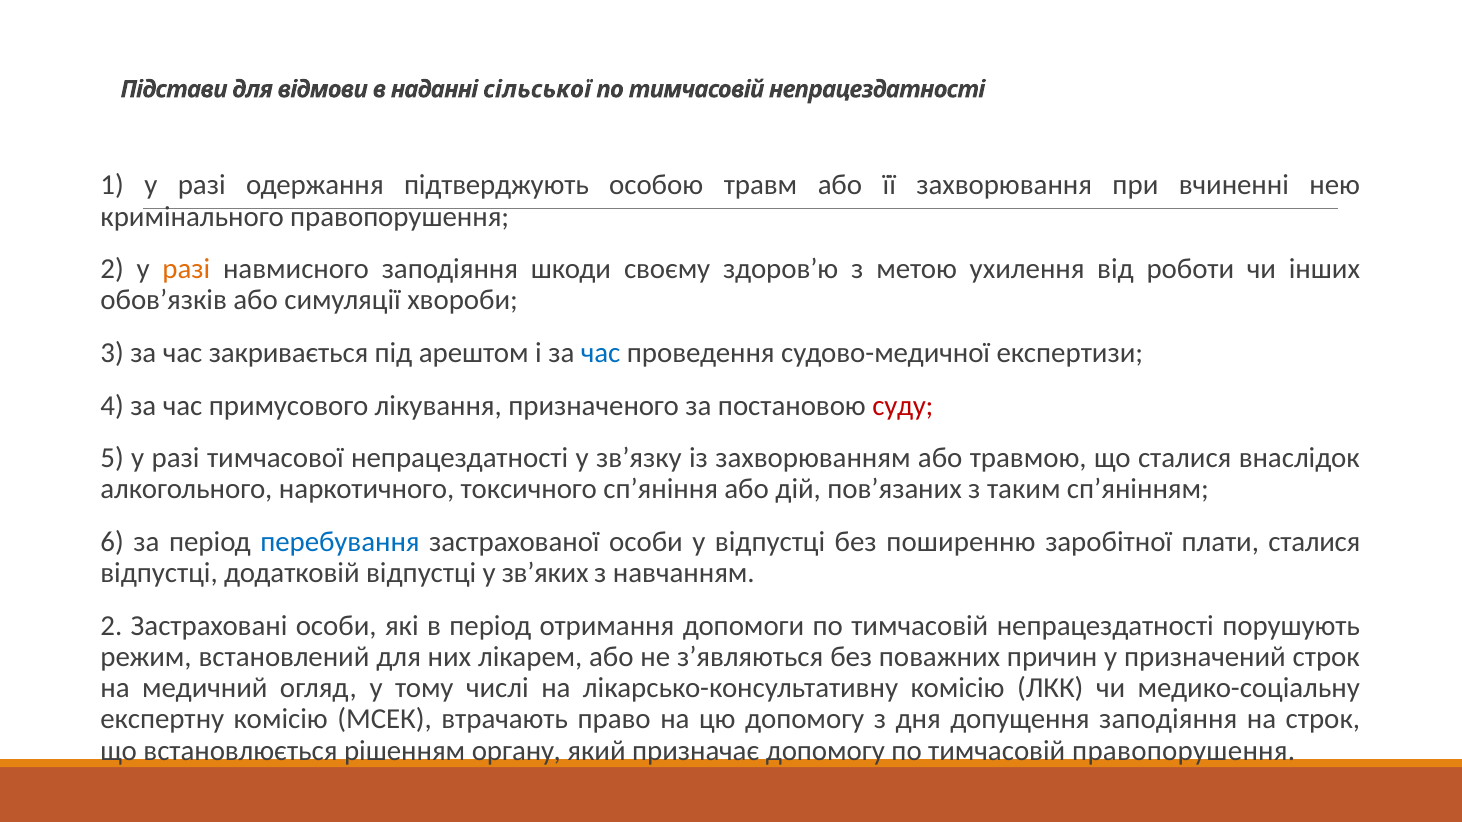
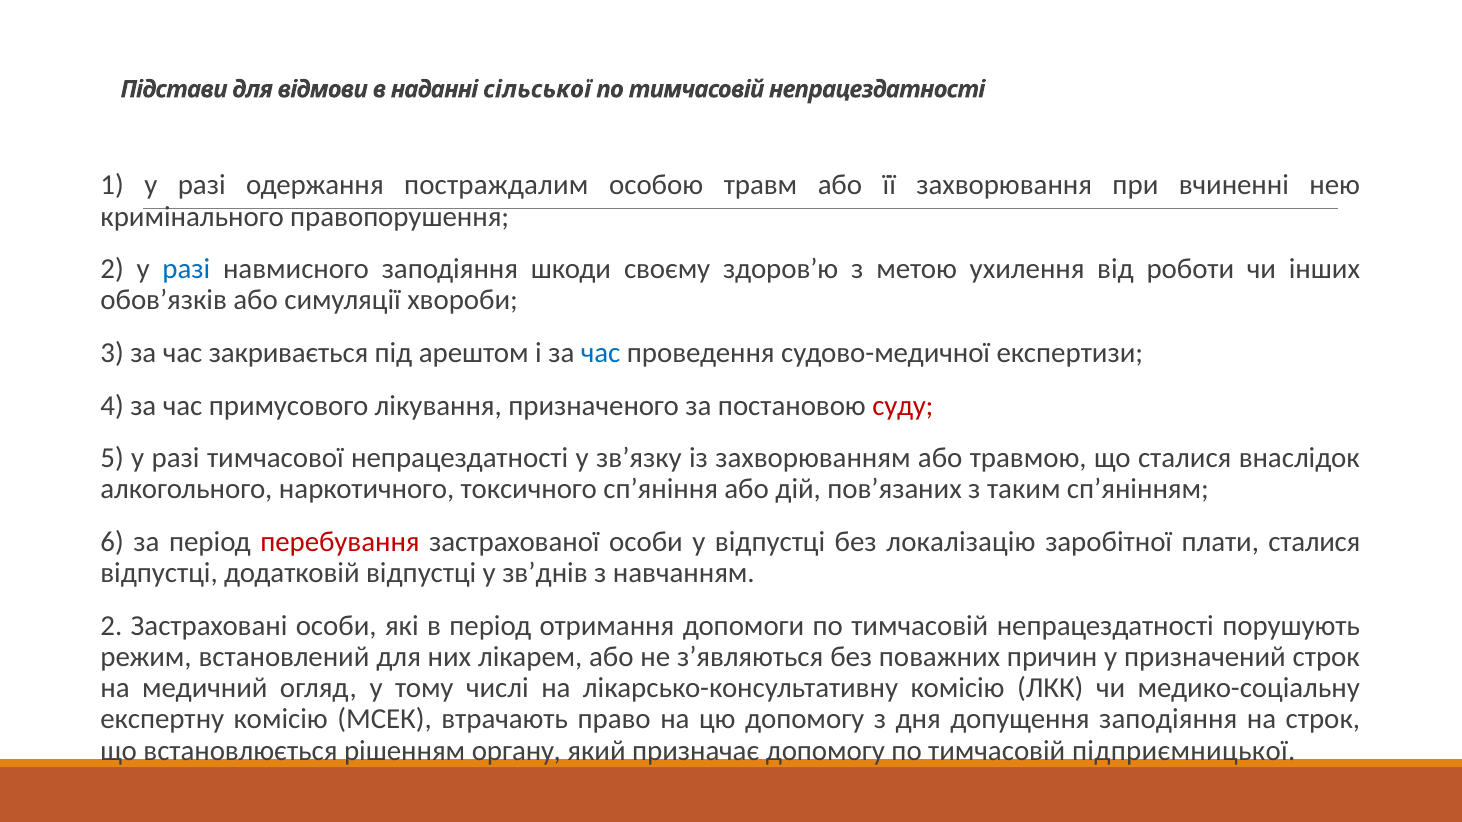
підтверджують: підтверджують -> постраждалим
разі at (186, 269) colour: orange -> blue
перебування colour: blue -> red
поширенню: поширенню -> локалізацію
зв’яких: зв’яких -> зв’днів
тимчасовій правопорушення: правопорушення -> підприємницької
